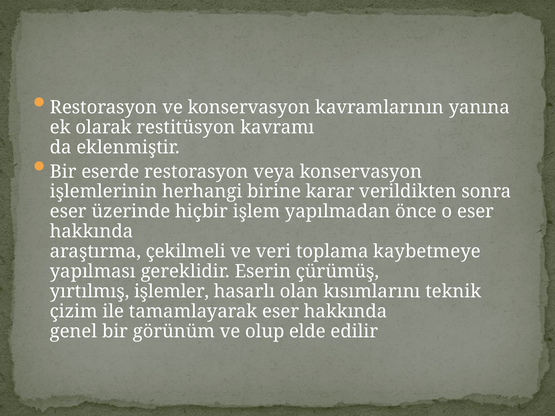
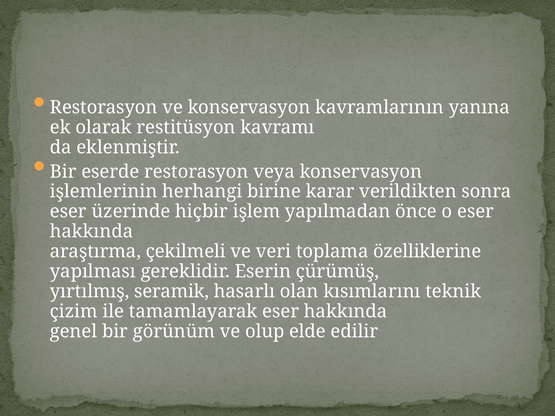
kaybetmeye: kaybetmeye -> özelliklerine
işlemler: işlemler -> seramik
